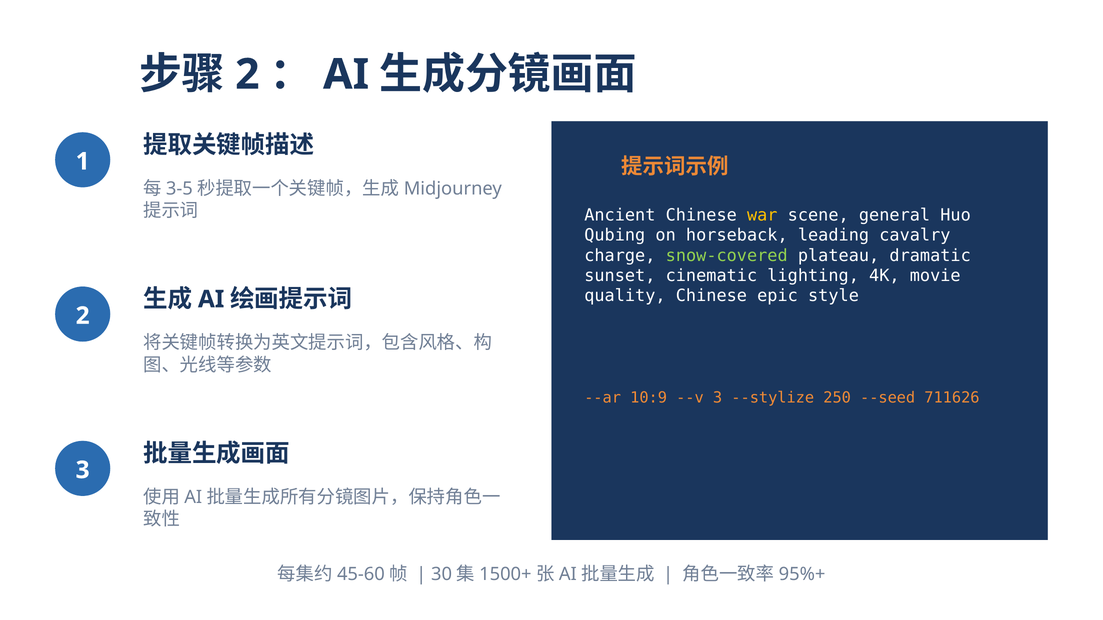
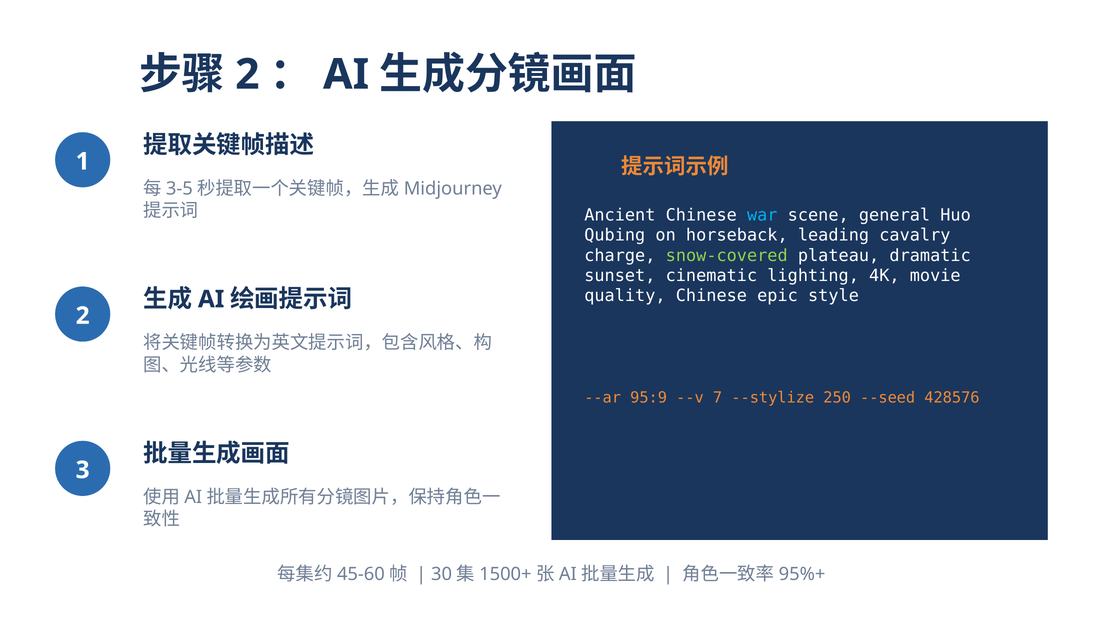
war colour: yellow -> light blue
10:9: 10:9 -> 95:9
--v 3: 3 -> 7
711626: 711626 -> 428576
